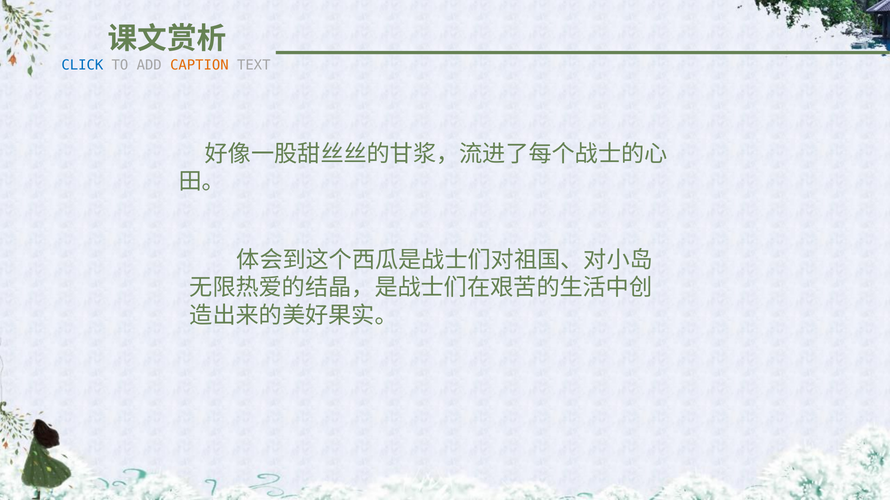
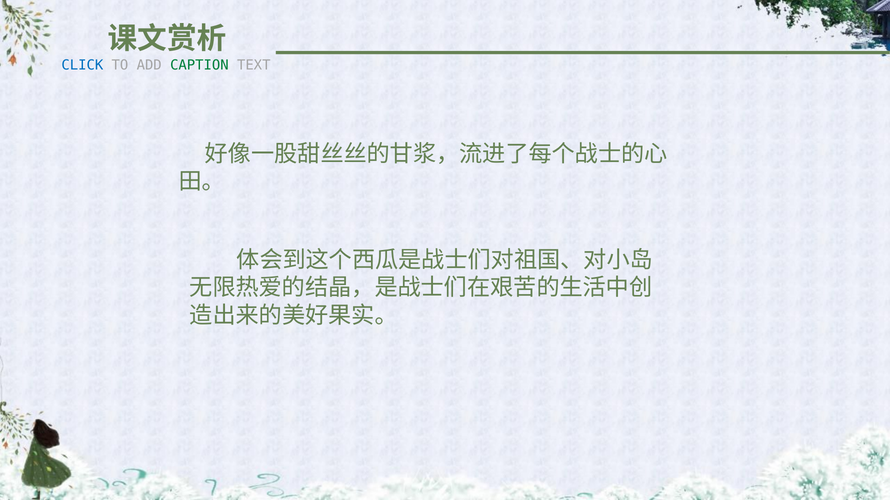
CAPTION colour: orange -> green
